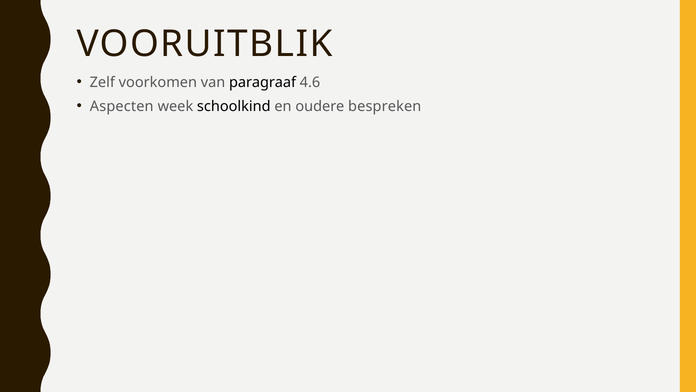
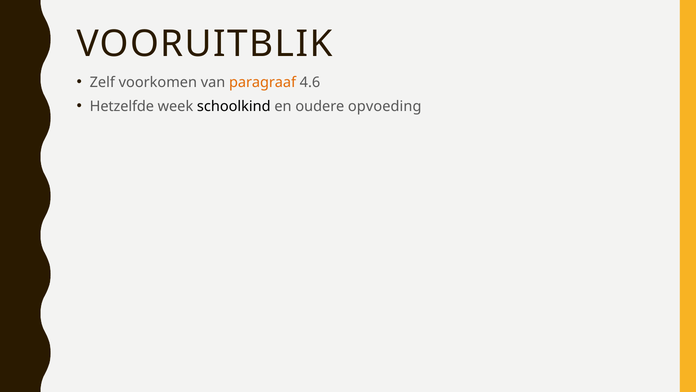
paragraaf colour: black -> orange
Aspecten: Aspecten -> Hetzelfde
bespreken: bespreken -> opvoeding
